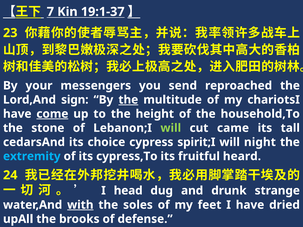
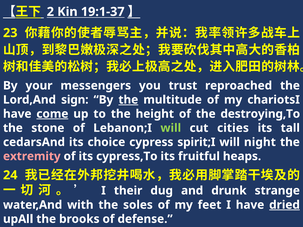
7: 7 -> 2
send: send -> trust
household,To: household,To -> destroying,To
came: came -> cities
extremity colour: light blue -> pink
heard: heard -> heaps
head: head -> their
with underline: present -> none
dried underline: none -> present
